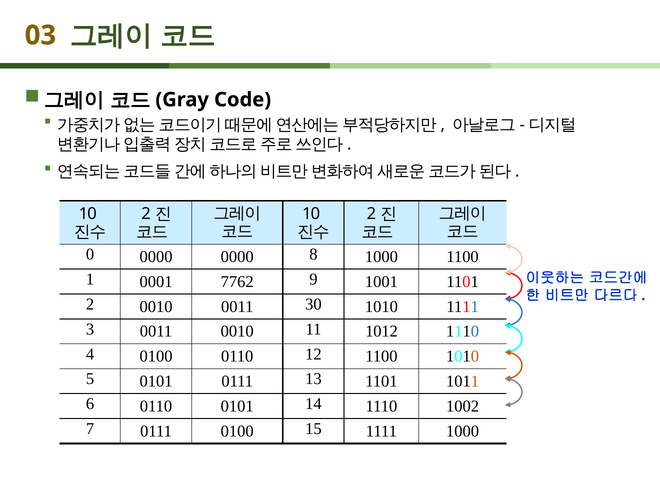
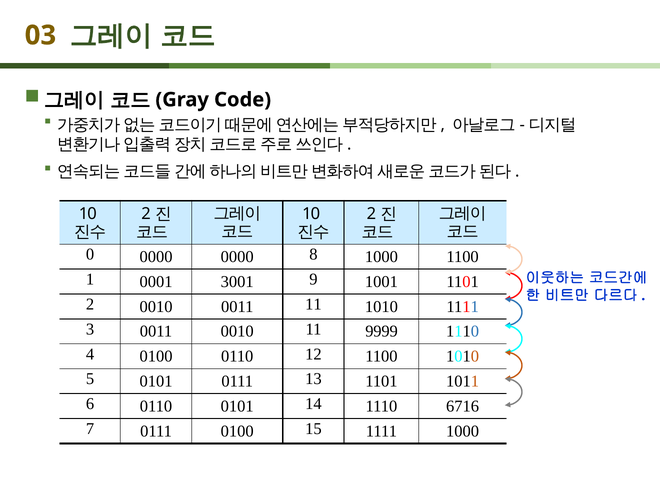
7762: 7762 -> 3001
0011 30: 30 -> 11
1012: 1012 -> 9999
1002: 1002 -> 6716
